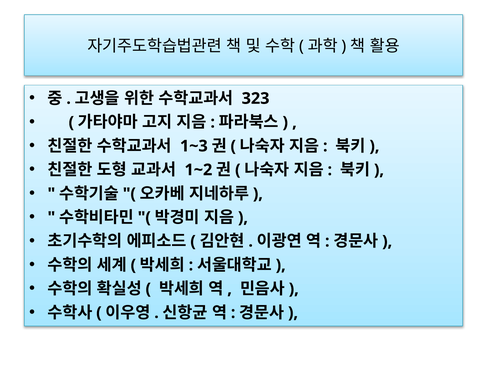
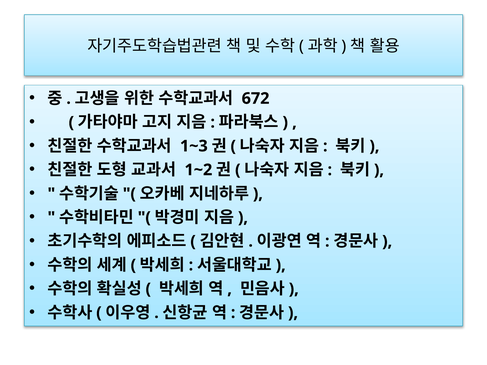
323: 323 -> 672
